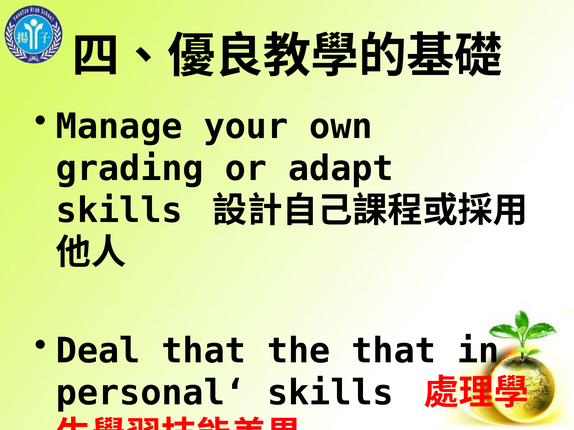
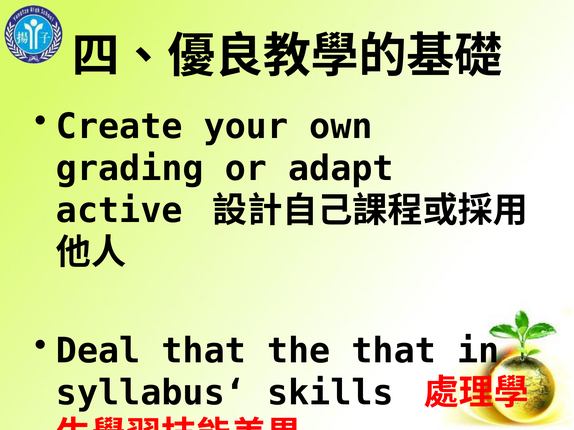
Manage: Manage -> Create
skills at (119, 211): skills -> active
personal‘: personal‘ -> syllabus‘
